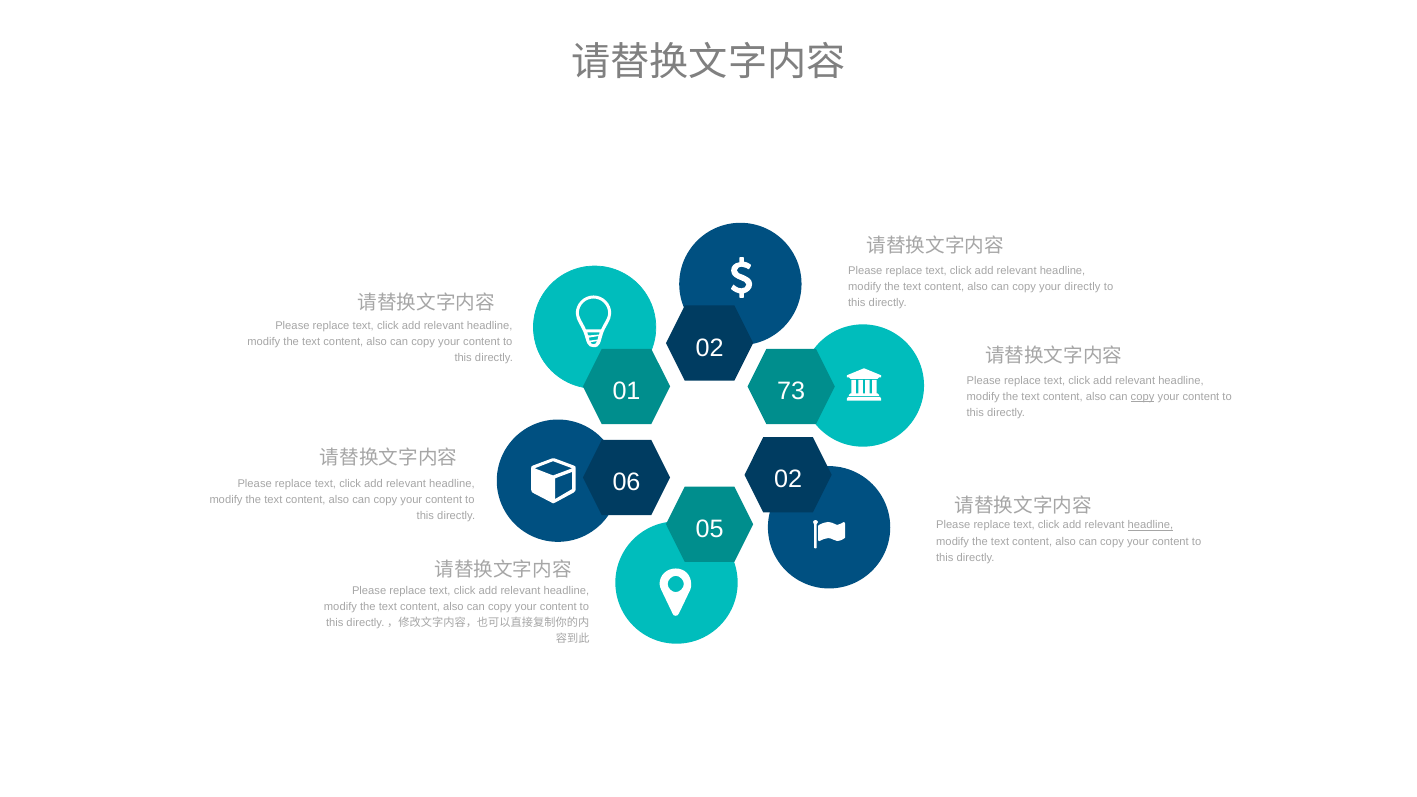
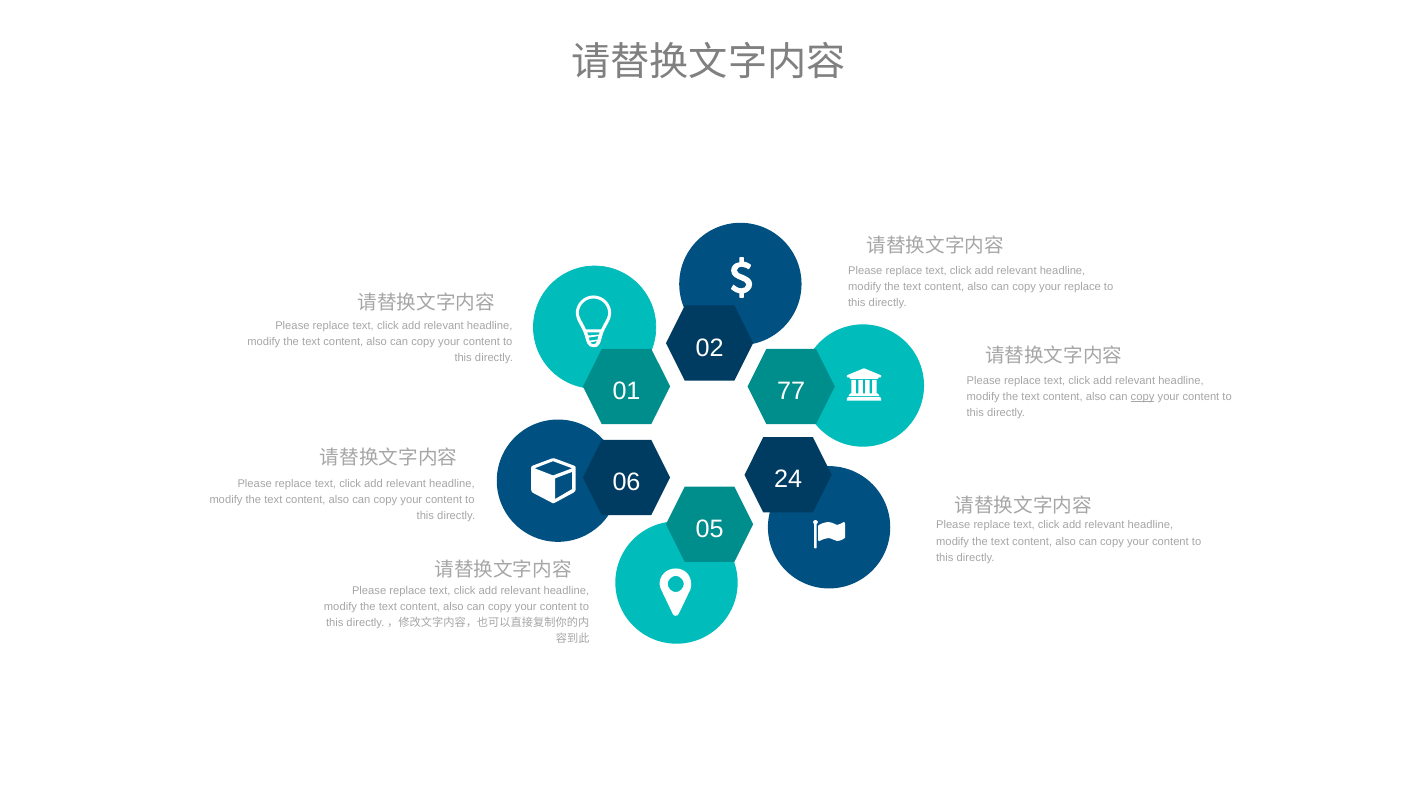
your directly: directly -> replace
73: 73 -> 77
06 02: 02 -> 24
headline at (1150, 525) underline: present -> none
